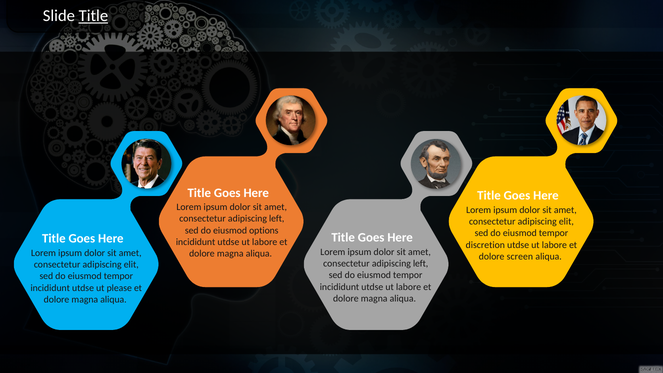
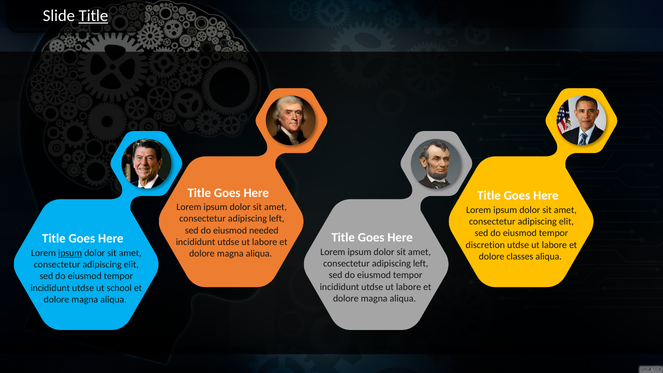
options: options -> needed
ipsum at (70, 253) underline: none -> present
screen: screen -> classes
please: please -> school
